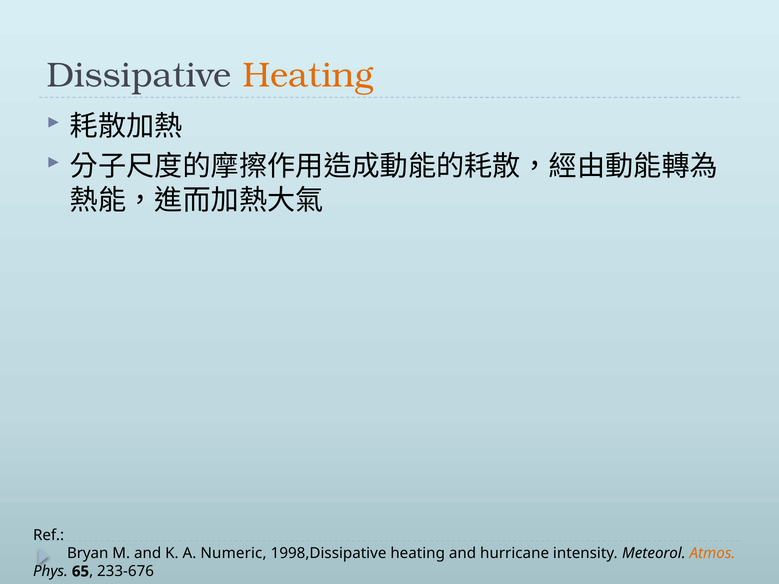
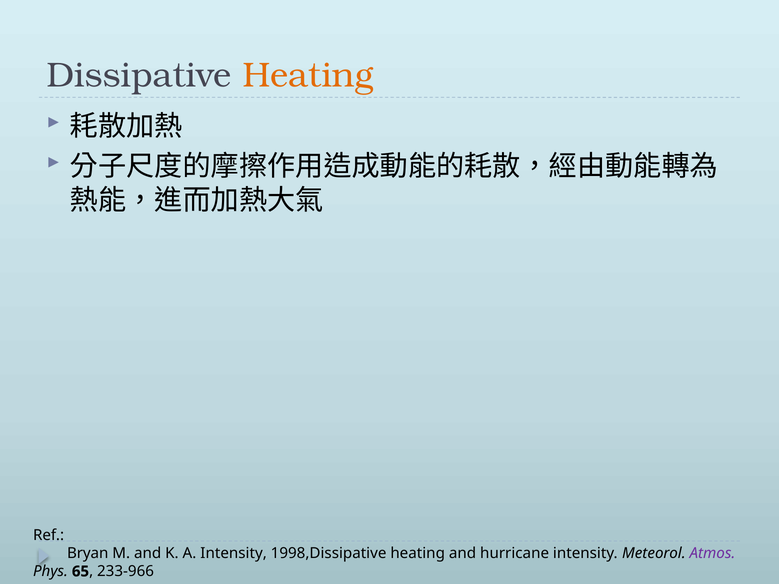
A Numeric: Numeric -> Intensity
Atmos colour: orange -> purple
233-676: 233-676 -> 233-966
